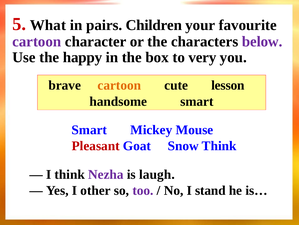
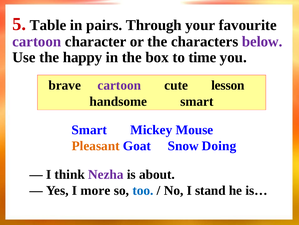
What: What -> Table
Children: Children -> Through
very: very -> time
cartoon at (119, 85) colour: orange -> purple
Pleasant colour: red -> orange
Snow Think: Think -> Doing
laugh: laugh -> about
other: other -> more
too colour: purple -> blue
